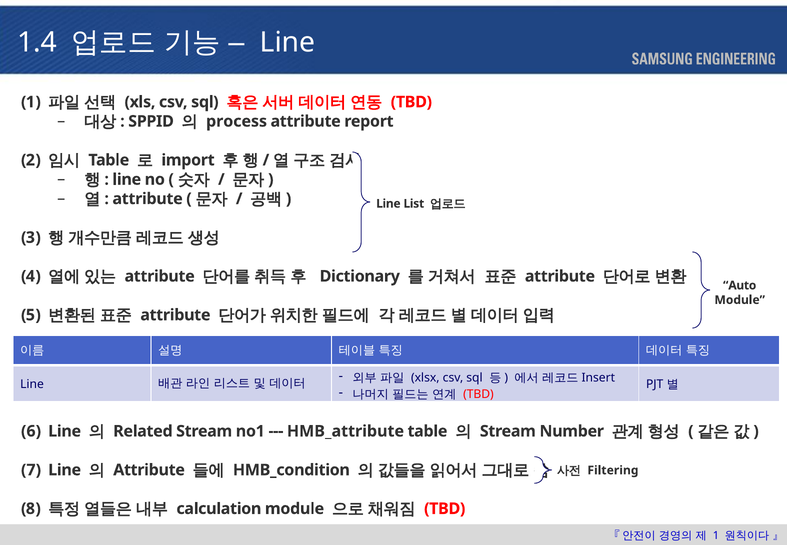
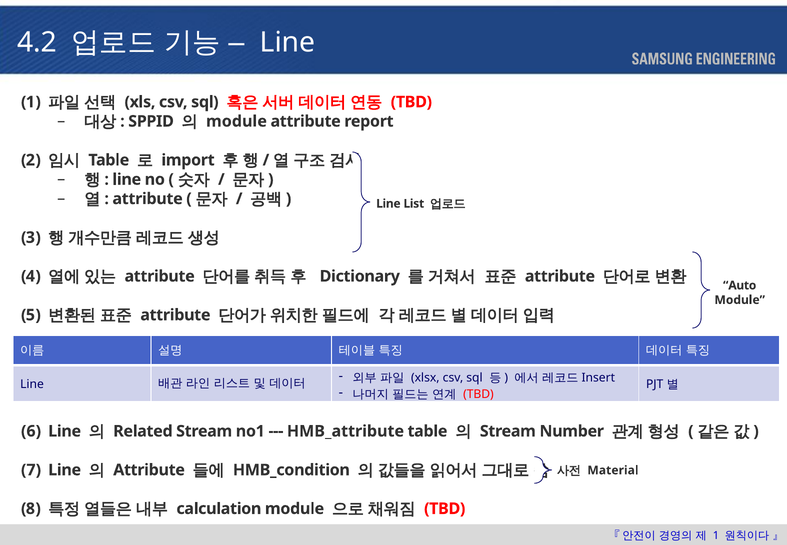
1.4: 1.4 -> 4.2
process at (237, 121): process -> module
Filtering: Filtering -> Material
